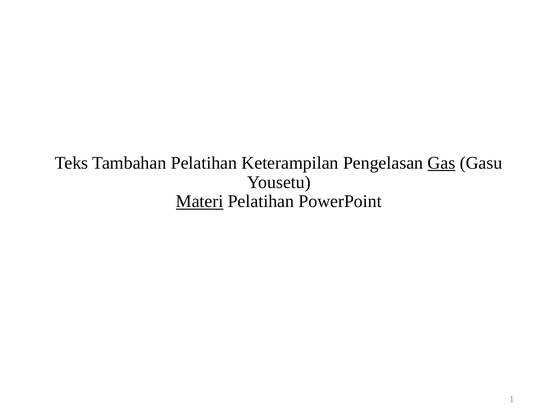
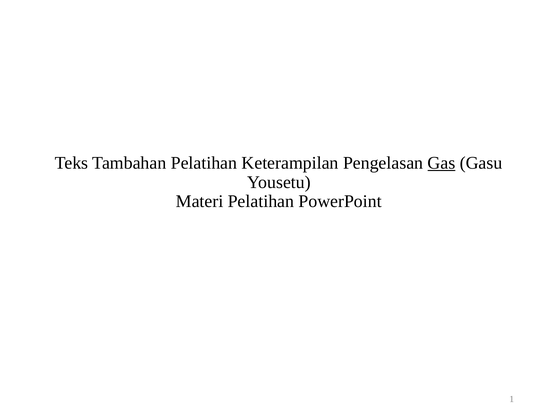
Materi underline: present -> none
